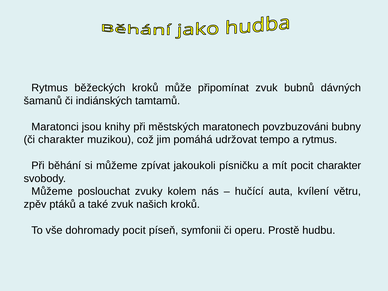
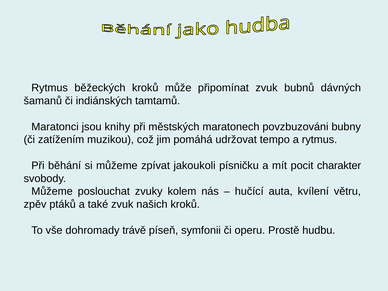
či charakter: charakter -> zatížením
dohromady pocit: pocit -> trávě
